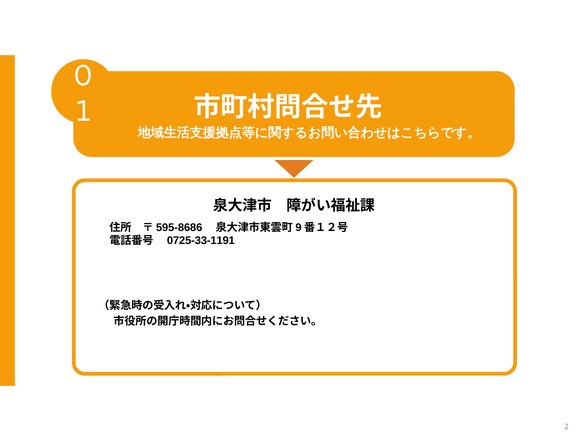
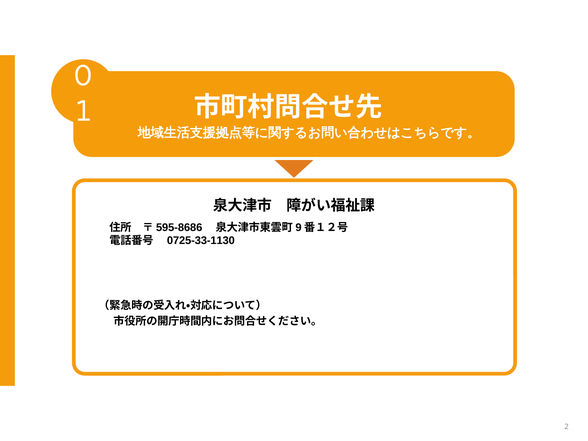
0725-33-1191: 0725-33-1191 -> 0725-33-1130
